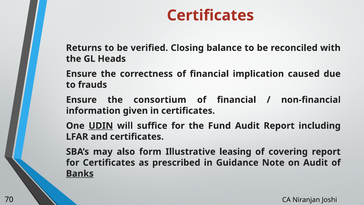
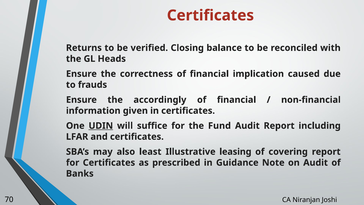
consortium: consortium -> accordingly
form: form -> least
Banks underline: present -> none
